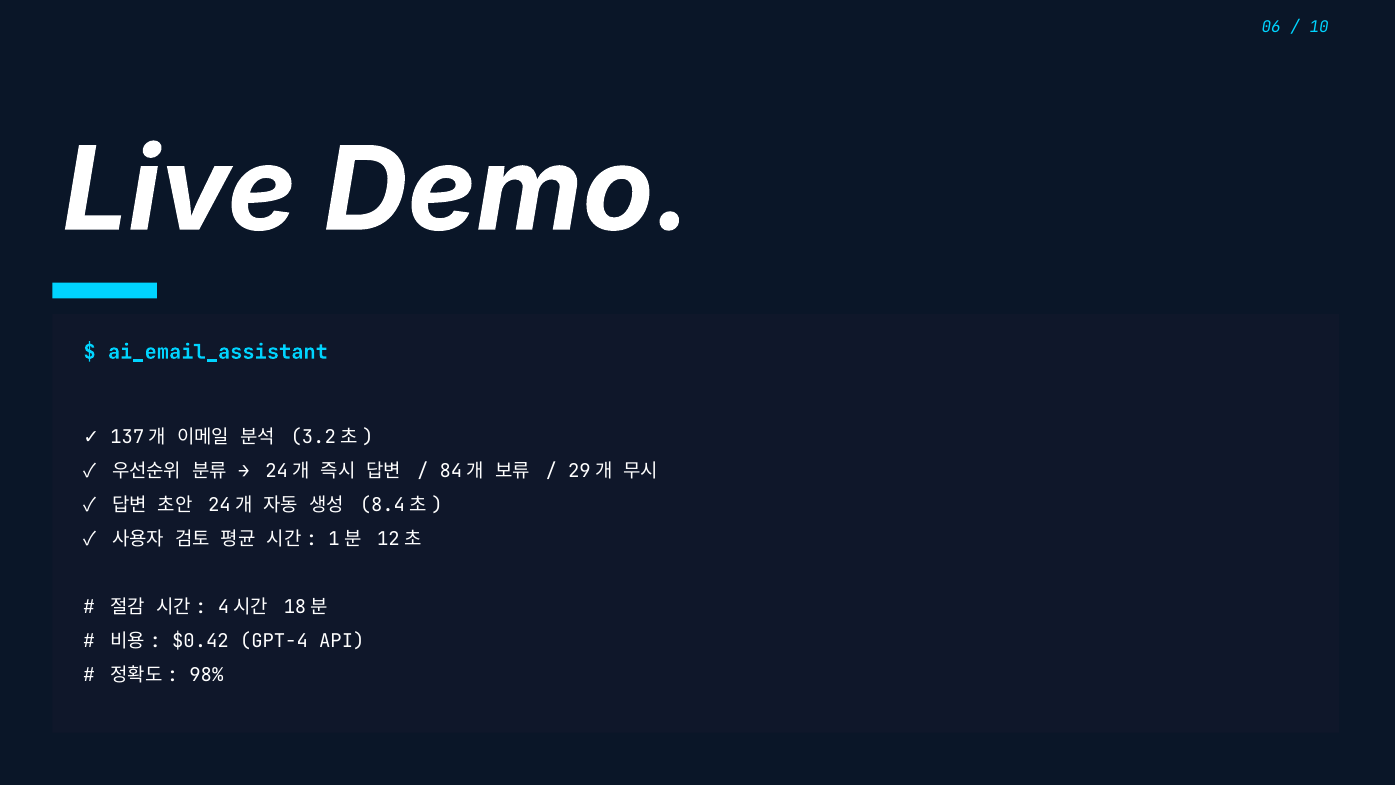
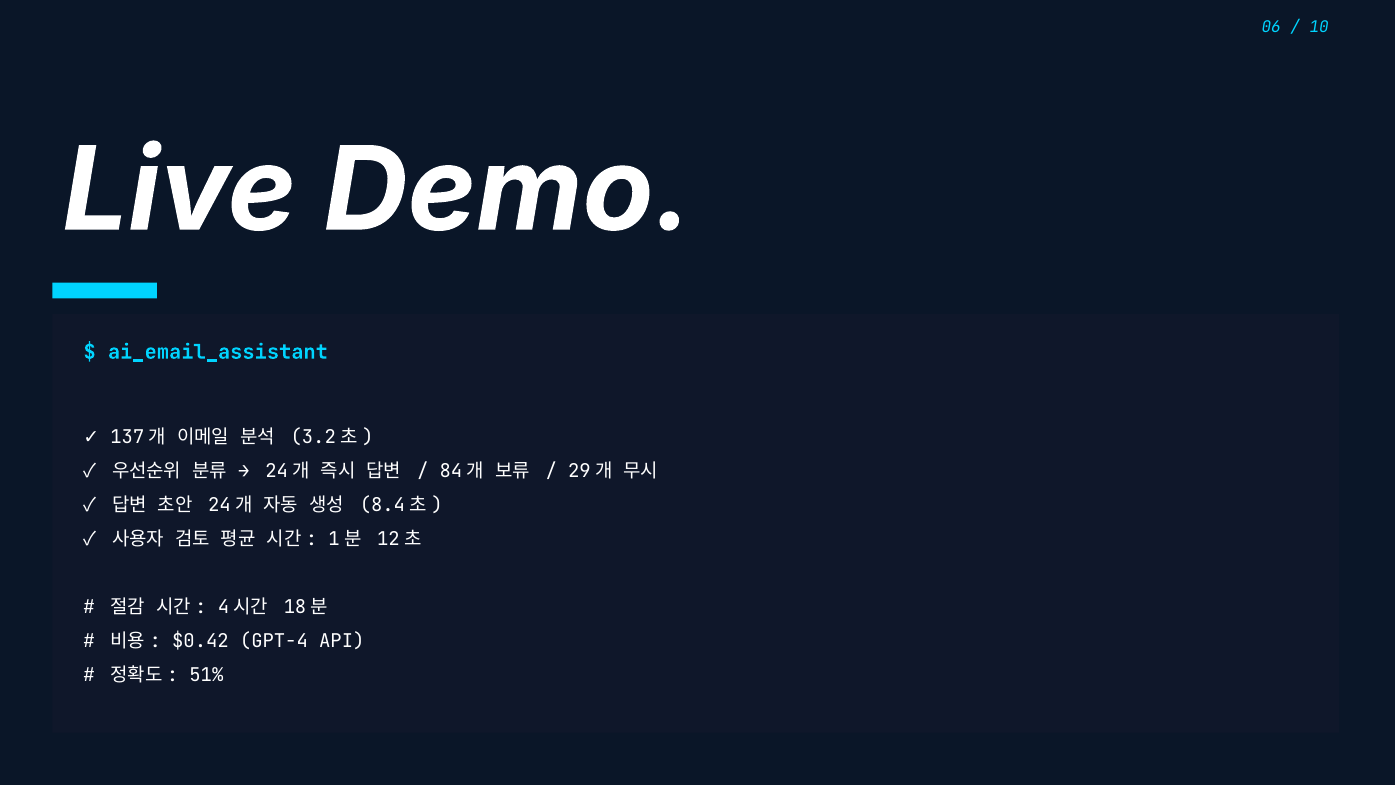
98%: 98% -> 51%
